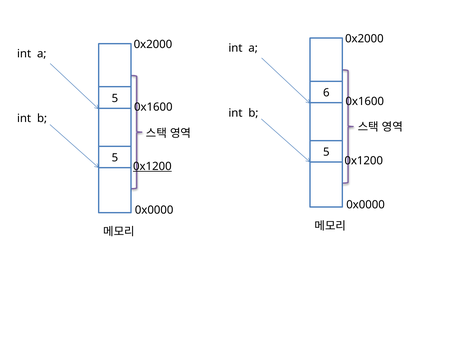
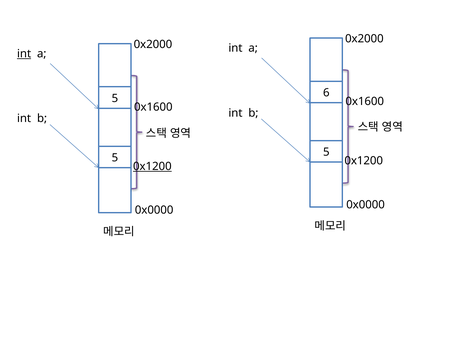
int at (24, 54) underline: none -> present
